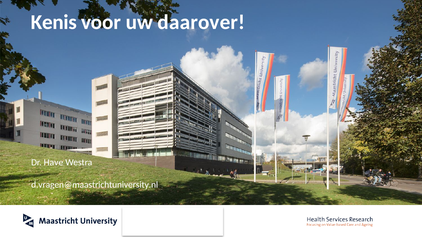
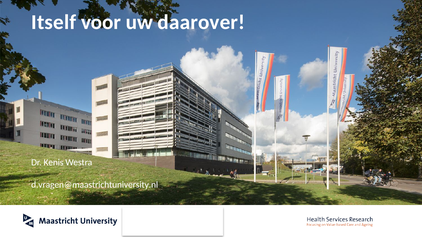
Kenis: Kenis -> Itself
Have: Have -> Kenis
